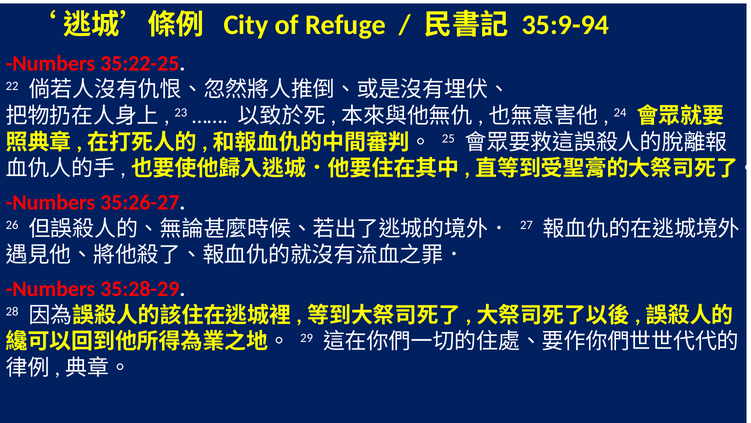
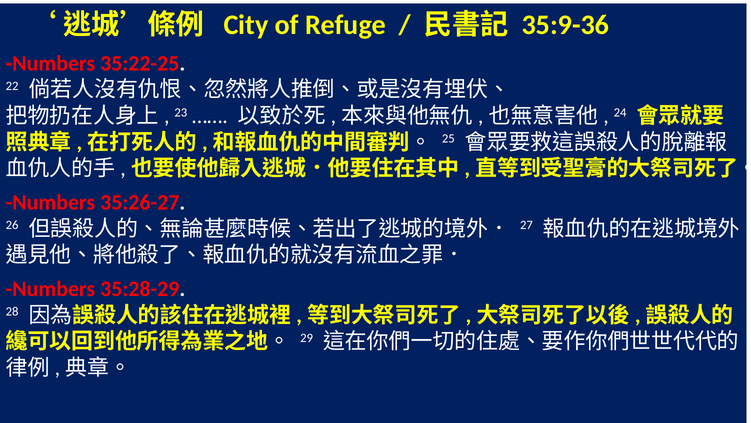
35:9-94: 35:9-94 -> 35:9-36
